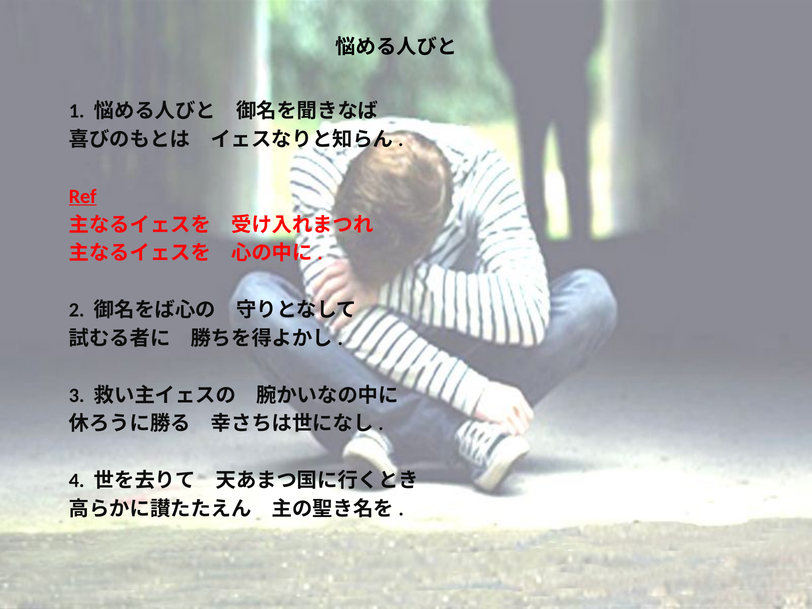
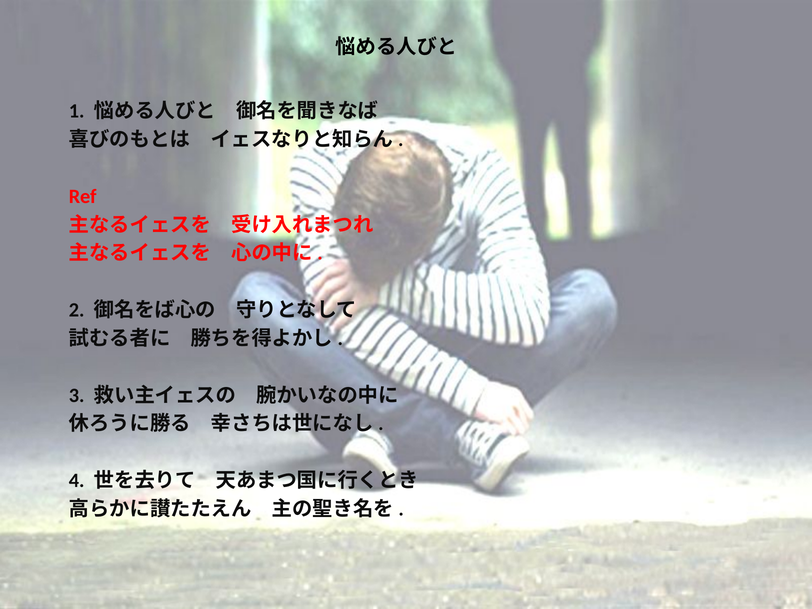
Ref underline: present -> none
